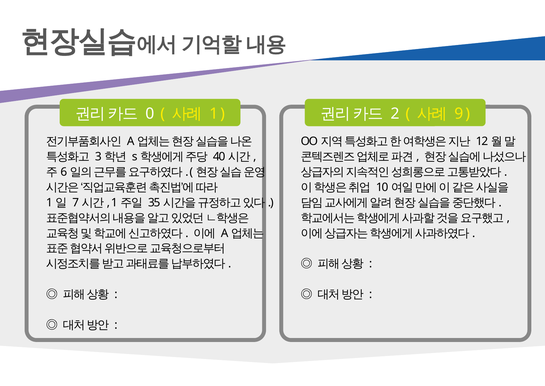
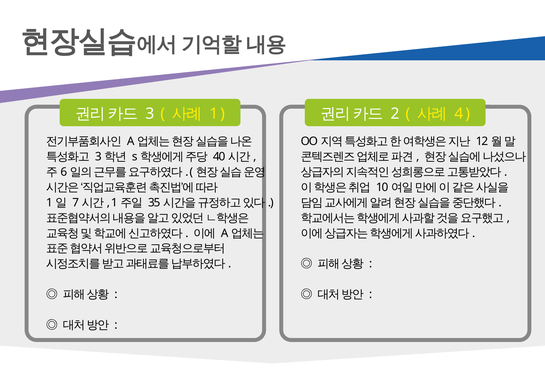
0: 0 -> 3
9: 9 -> 4
